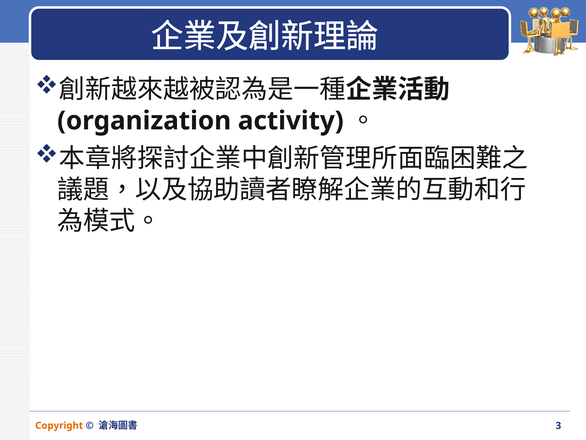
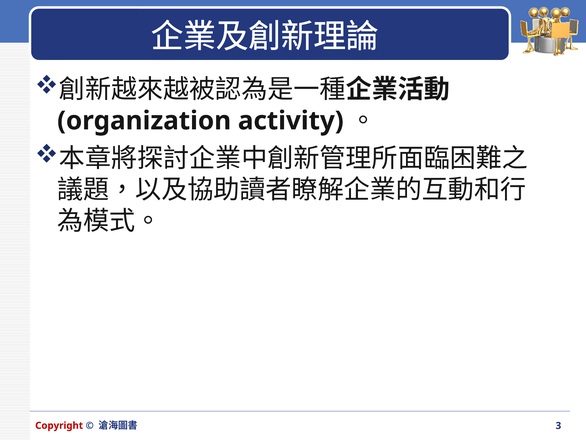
Copyright colour: orange -> red
